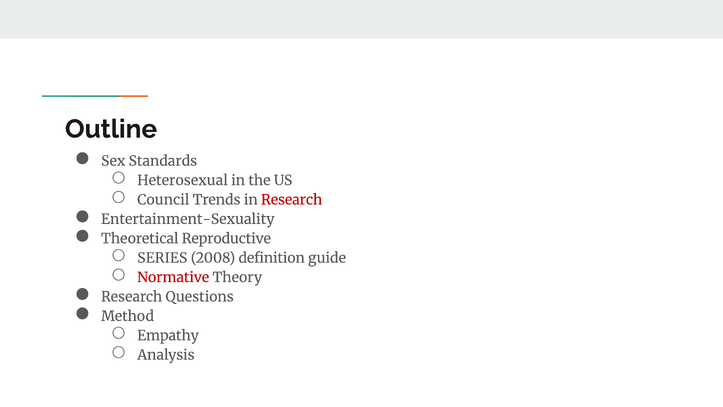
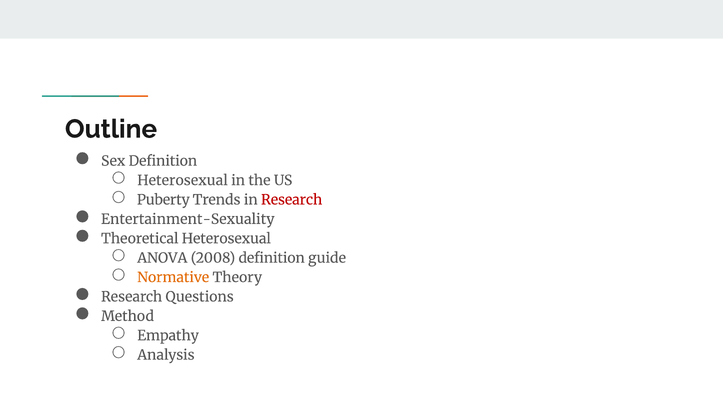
Sex Standards: Standards -> Definition
Council: Council -> Puberty
Theoretical Reproductive: Reproductive -> Heterosexual
SERIES: SERIES -> ANOVA
Normative colour: red -> orange
